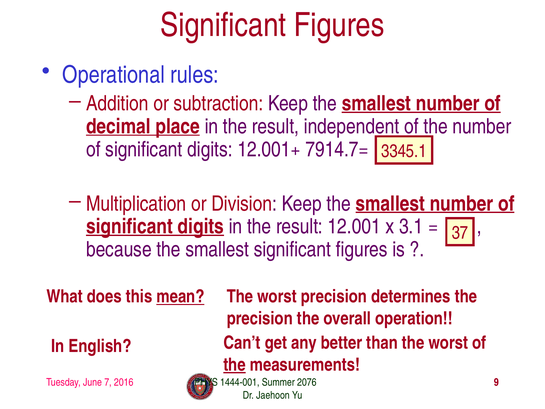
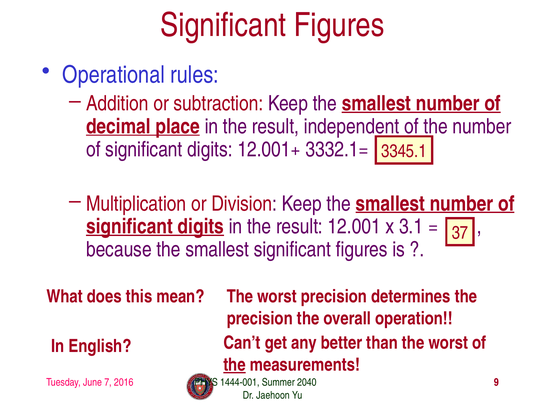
7914.7=: 7914.7= -> 3332.1=
mean underline: present -> none
2076: 2076 -> 2040
